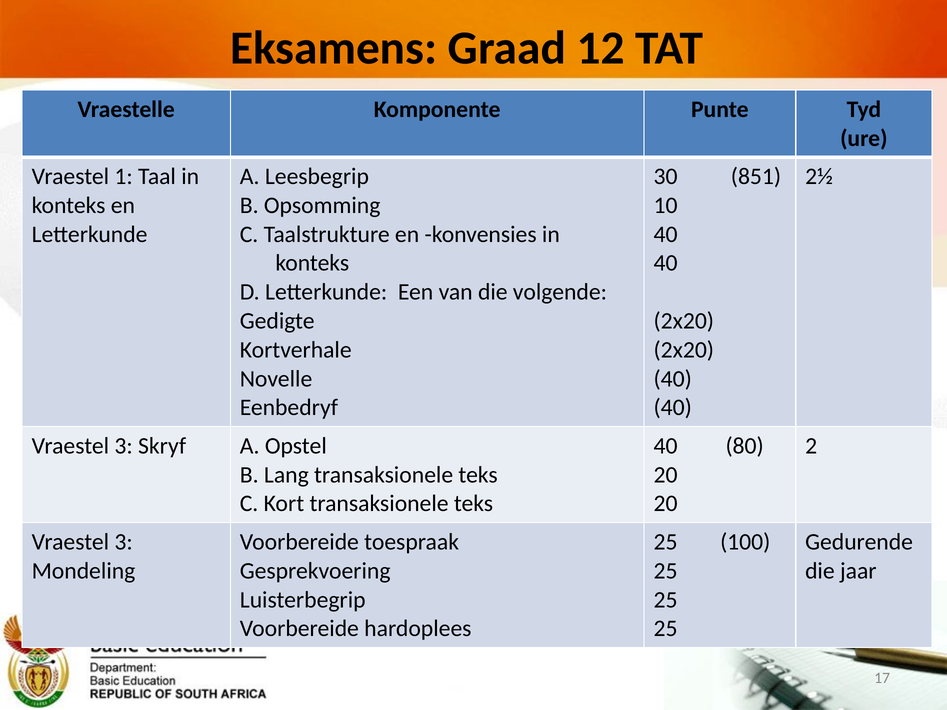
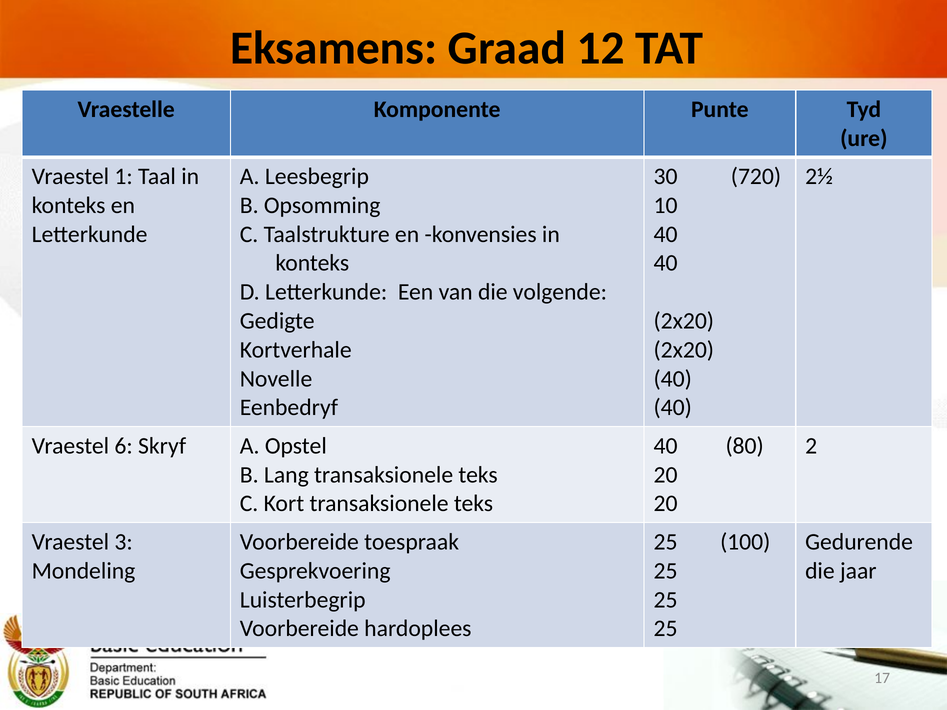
851: 851 -> 720
3 at (124, 446): 3 -> 6
